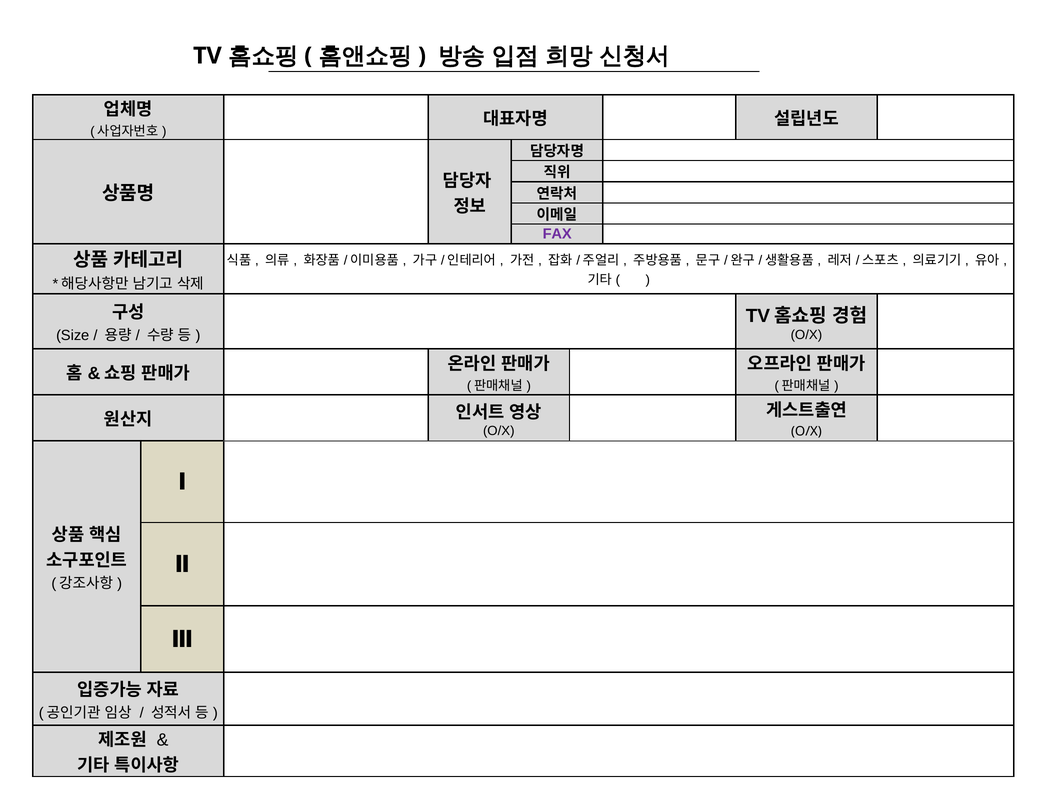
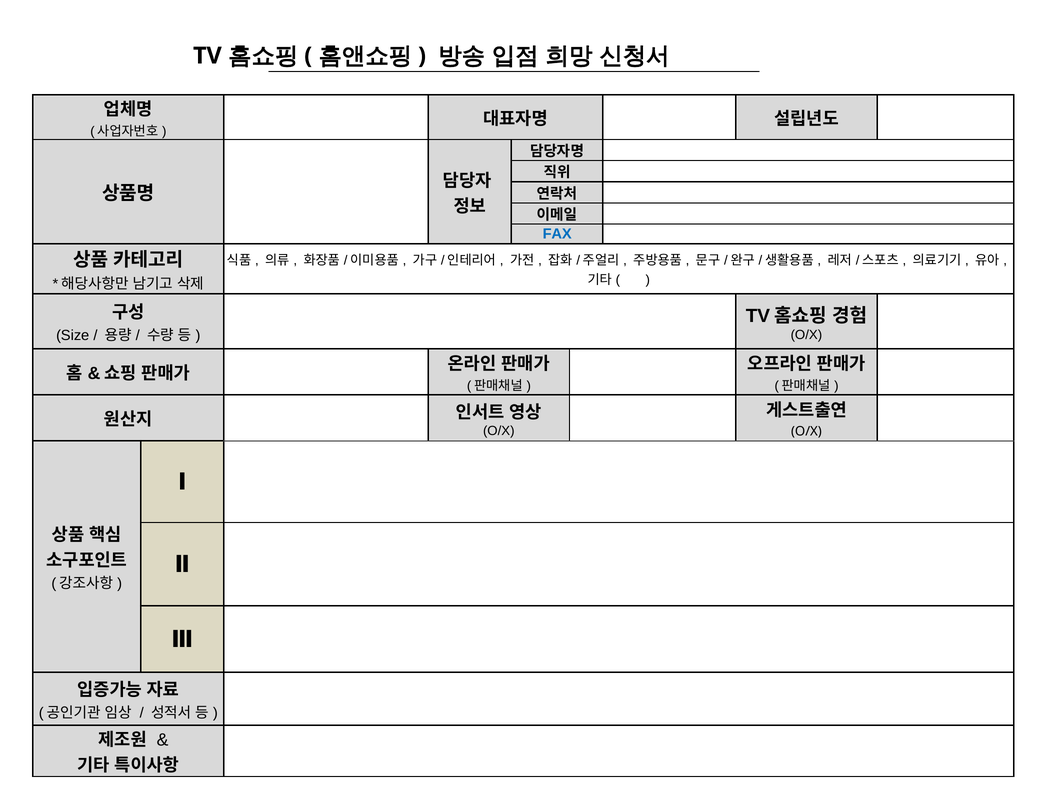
FAX colour: purple -> blue
